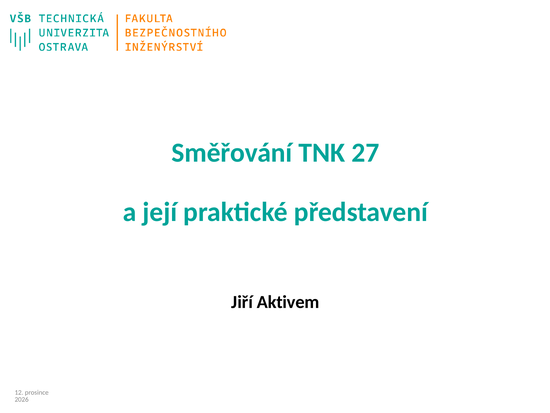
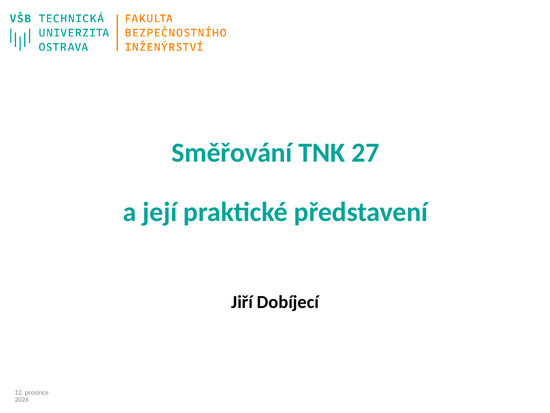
Aktivem: Aktivem -> Dobíjecí
